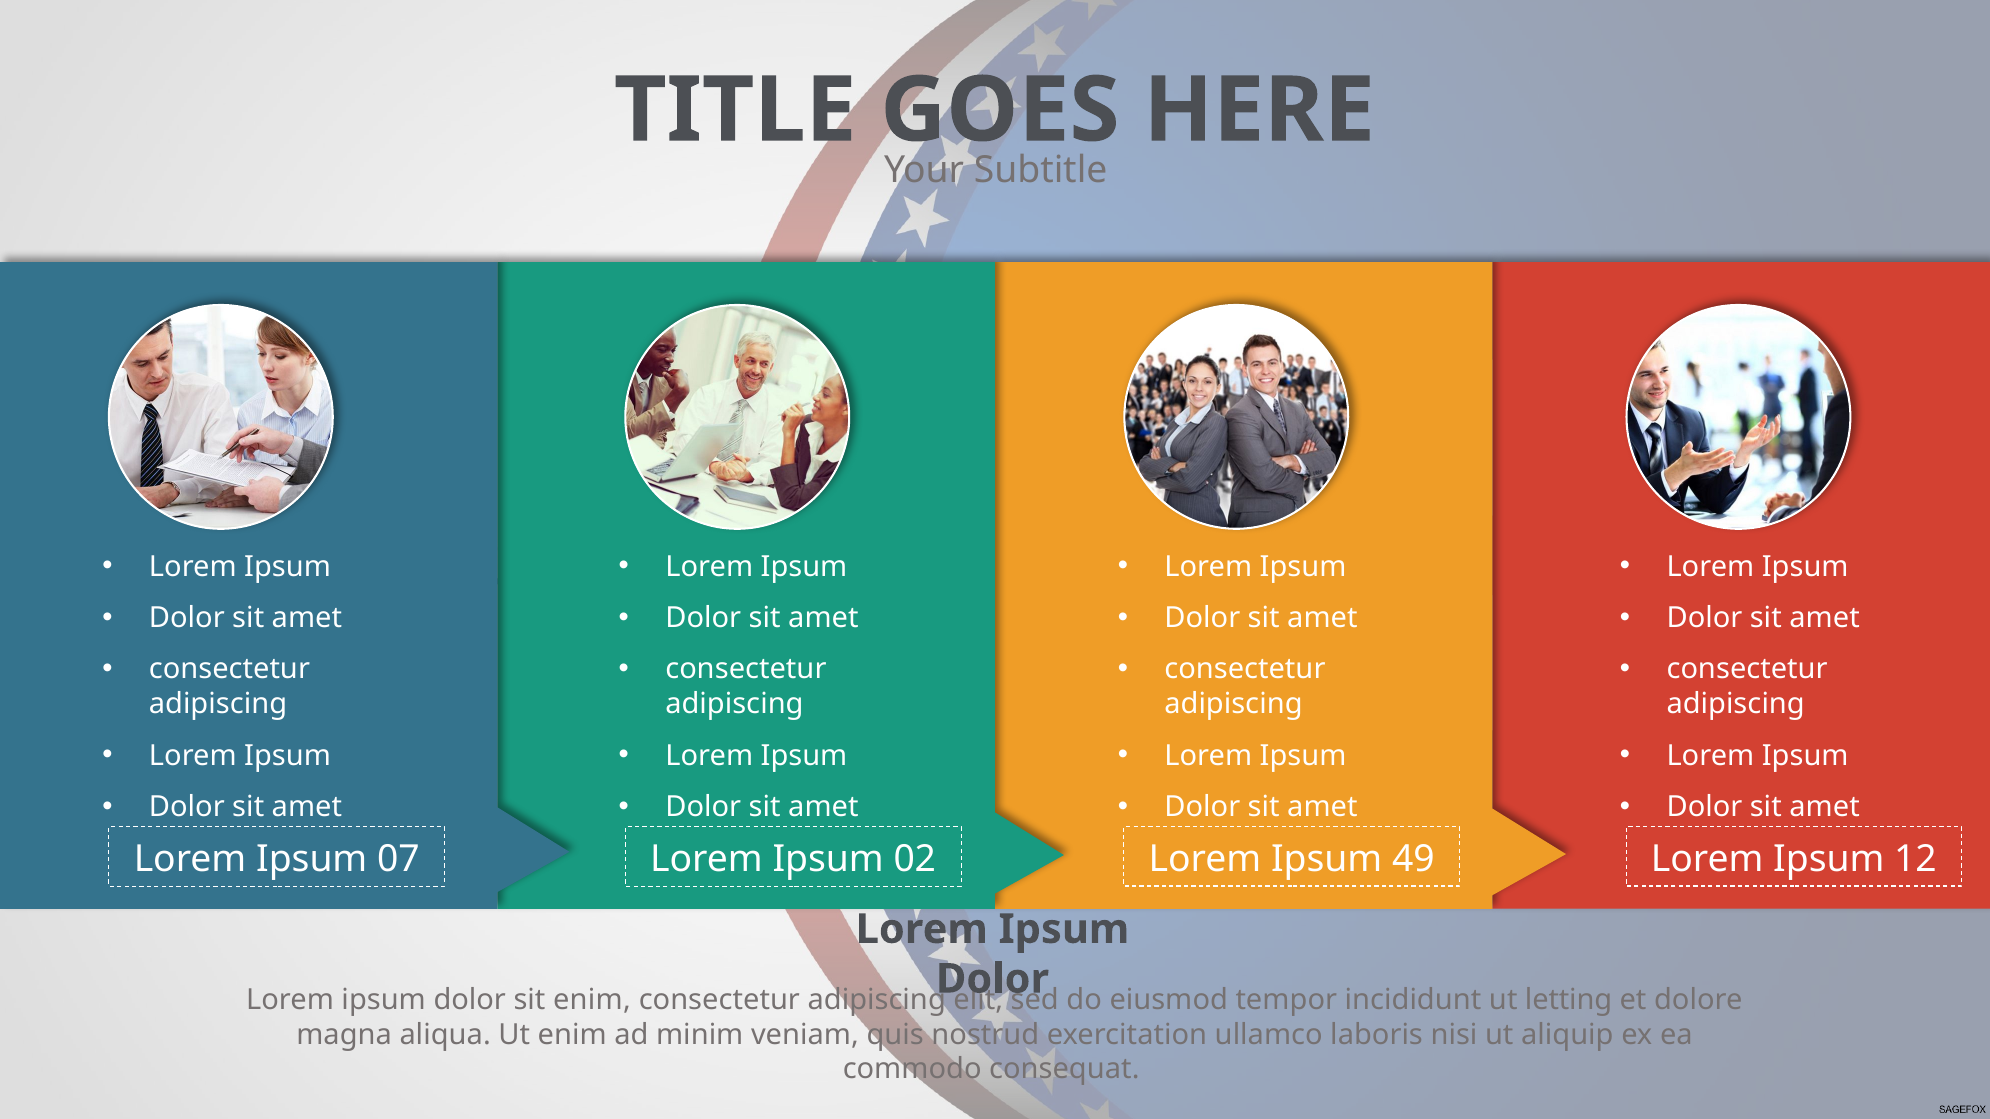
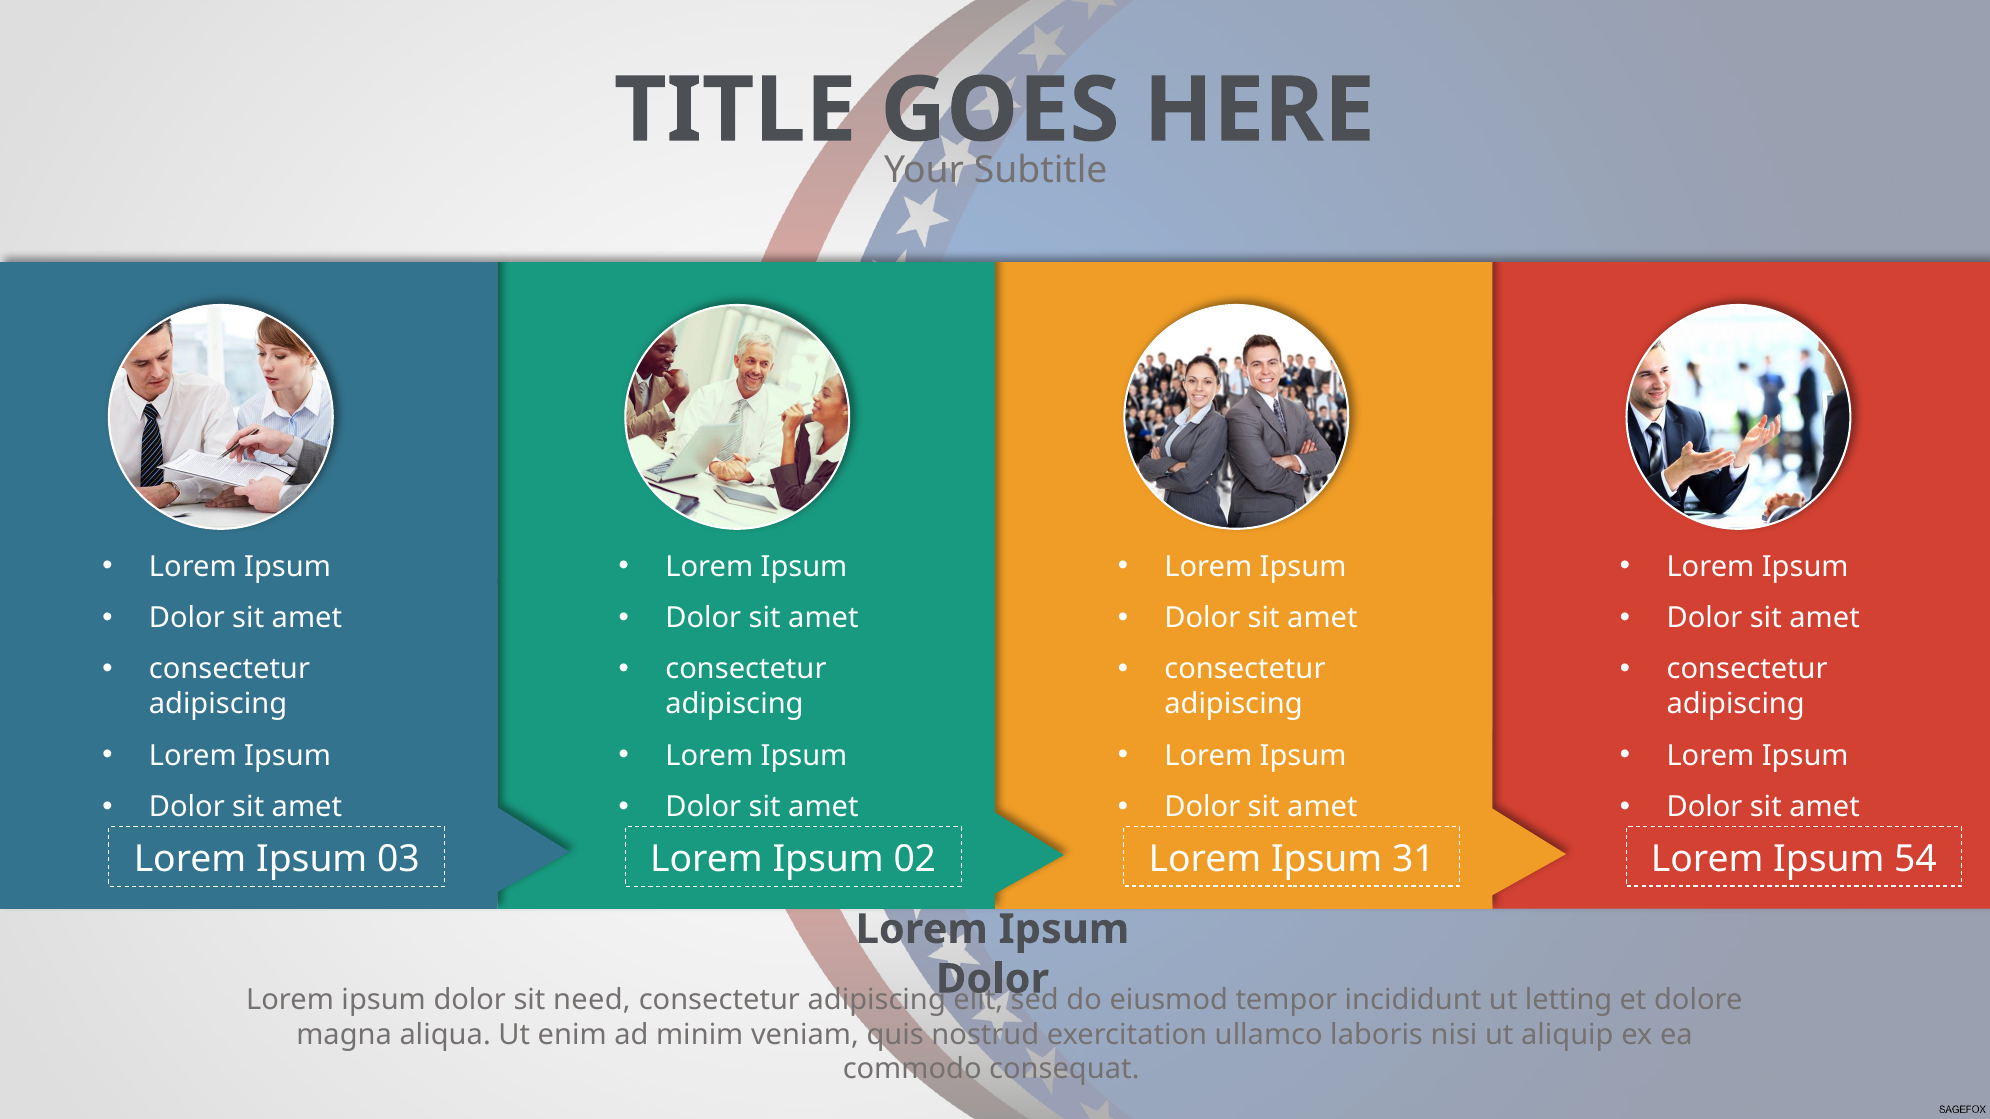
07: 07 -> 03
49: 49 -> 31
12: 12 -> 54
sit enim: enim -> need
